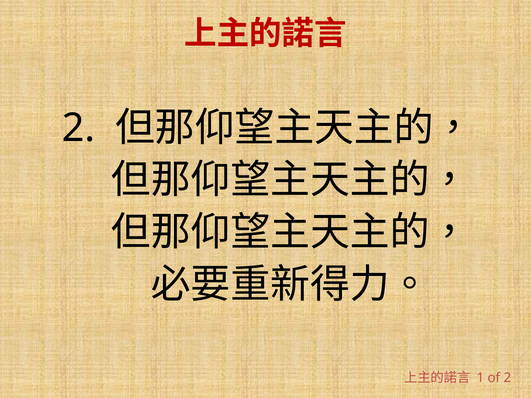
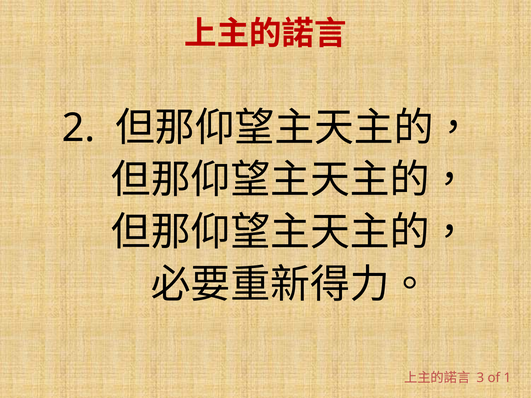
1: 1 -> 3
of 2: 2 -> 1
